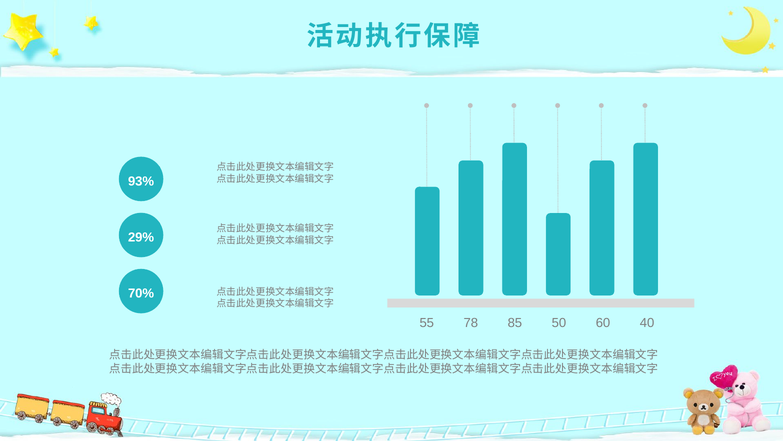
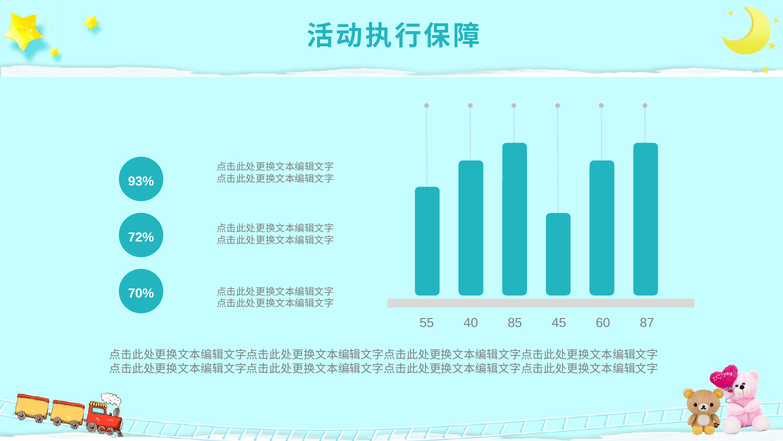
29%: 29% -> 72%
78: 78 -> 40
50: 50 -> 45
40: 40 -> 87
